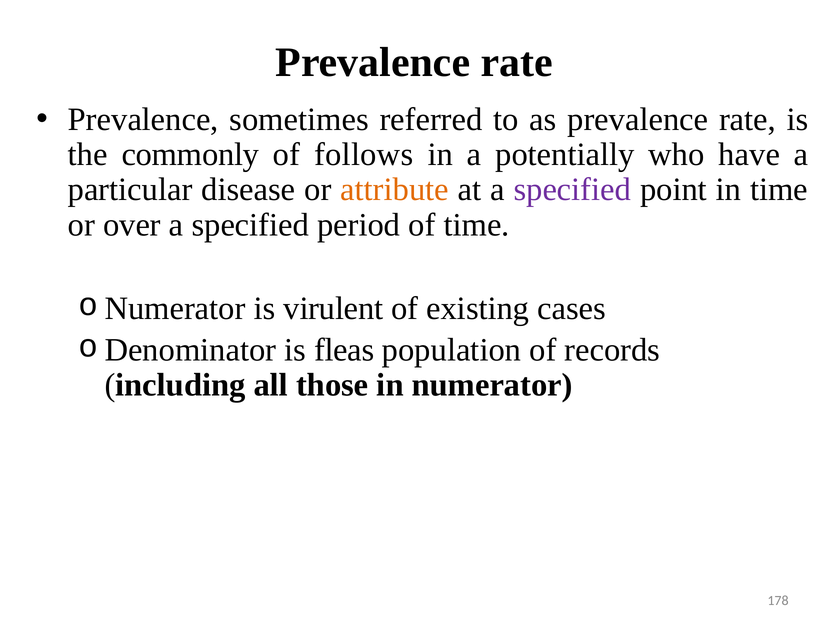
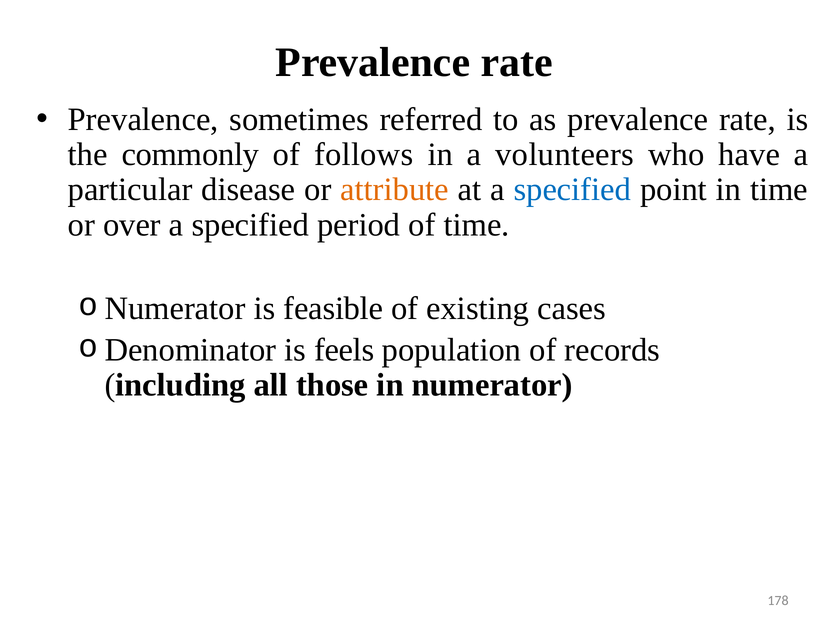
potentially: potentially -> volunteers
specified at (572, 190) colour: purple -> blue
virulent: virulent -> feasible
fleas: fleas -> feels
